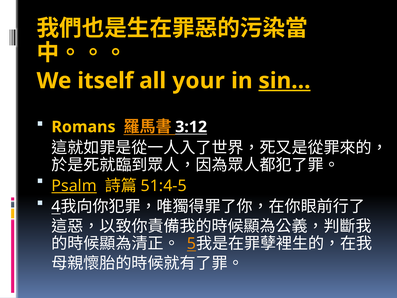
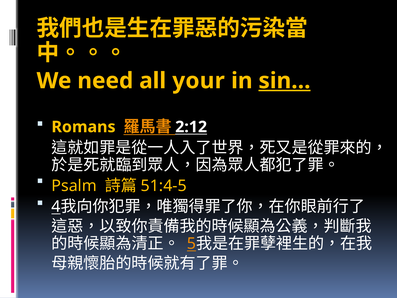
itself: itself -> need
3:12: 3:12 -> 2:12
Psalm underline: present -> none
